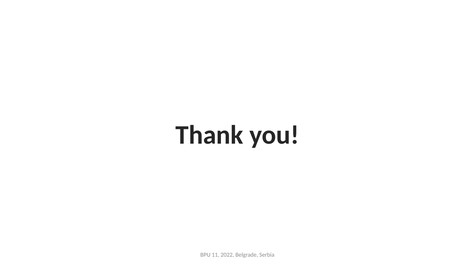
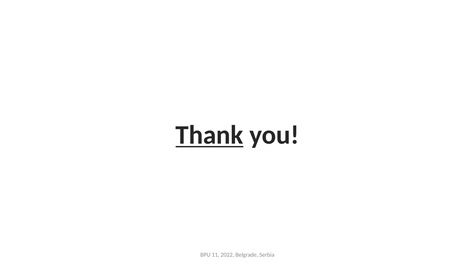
Thank underline: none -> present
